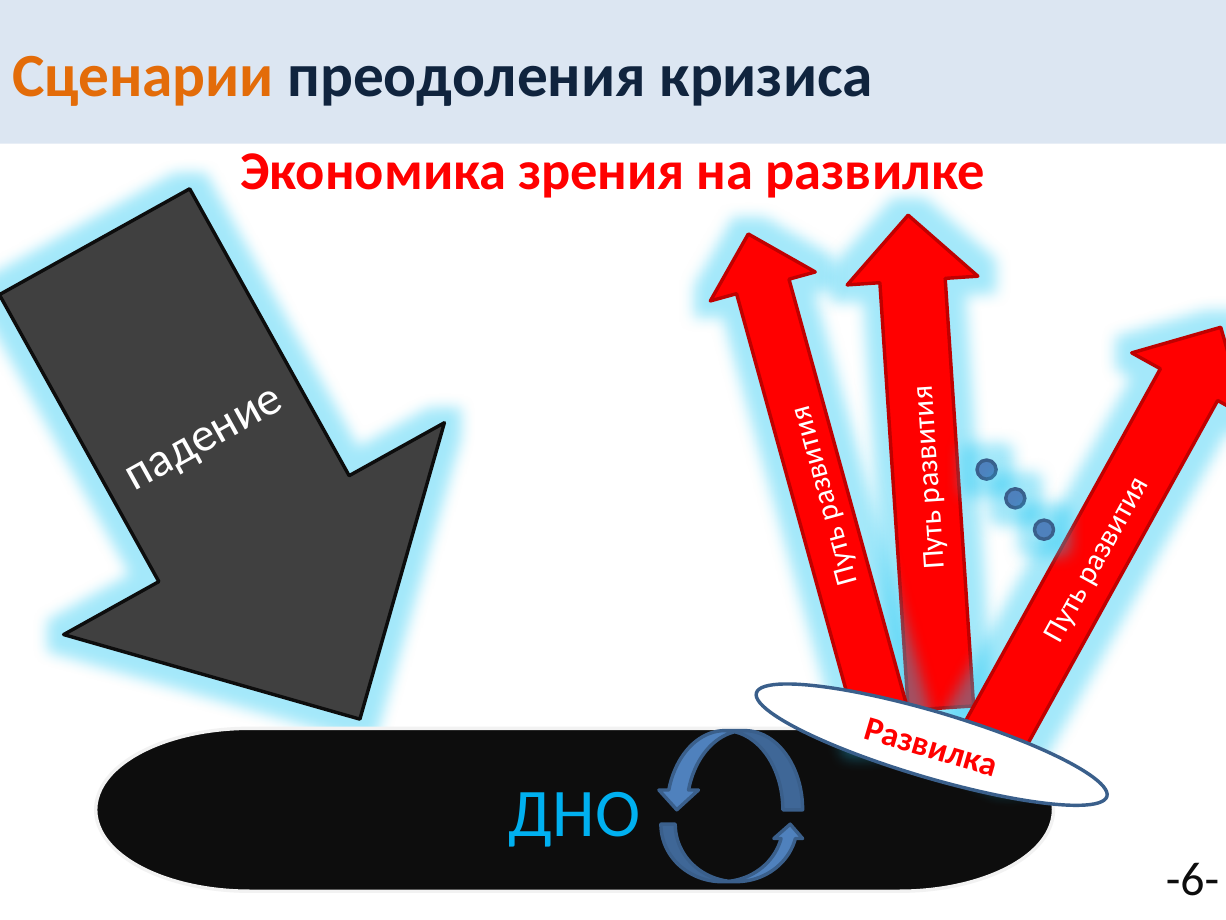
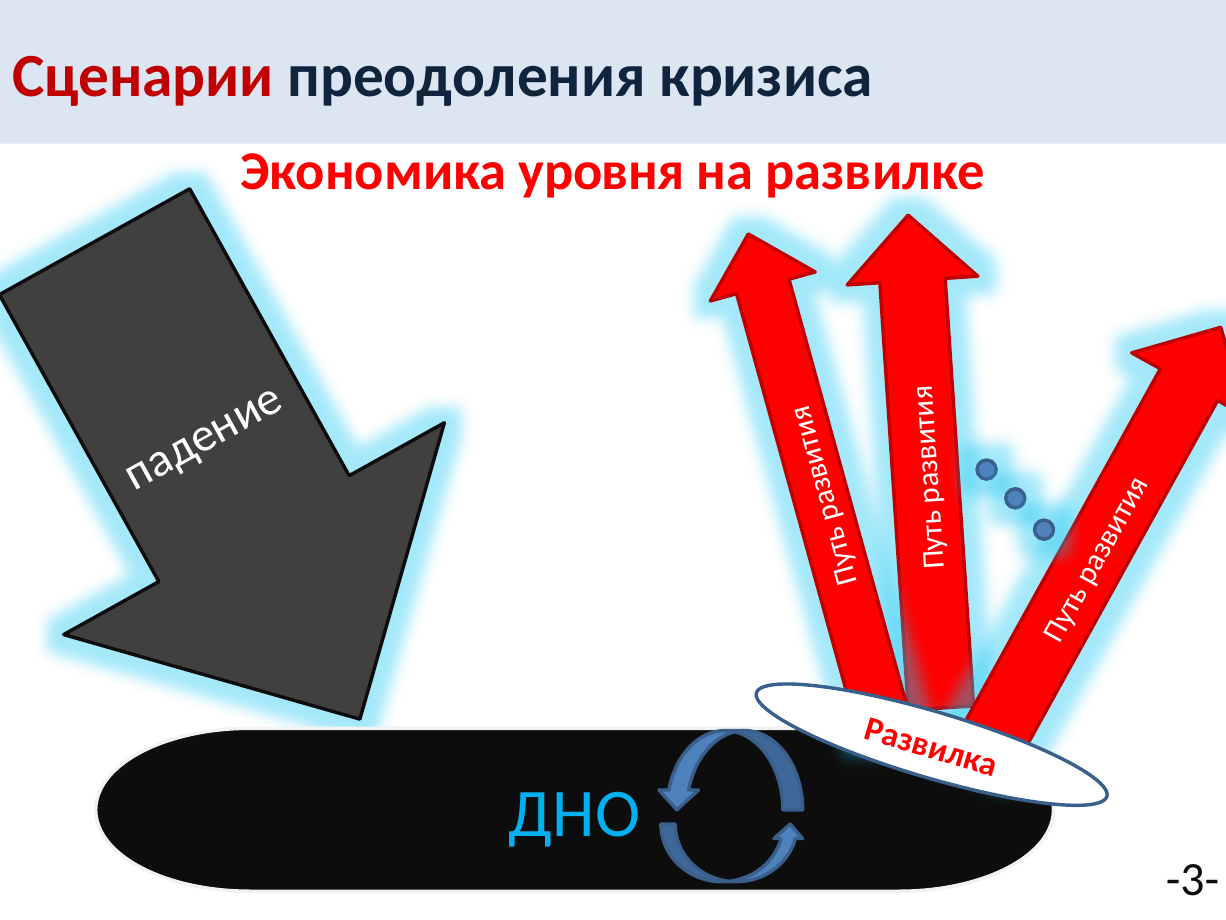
Сценарии colour: orange -> red
зрения: зрения -> уровня
-6-: -6- -> -3-
